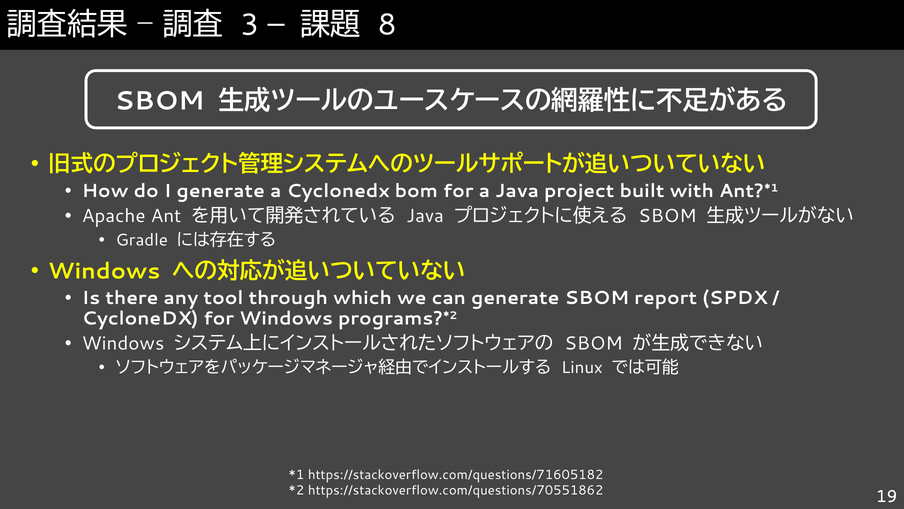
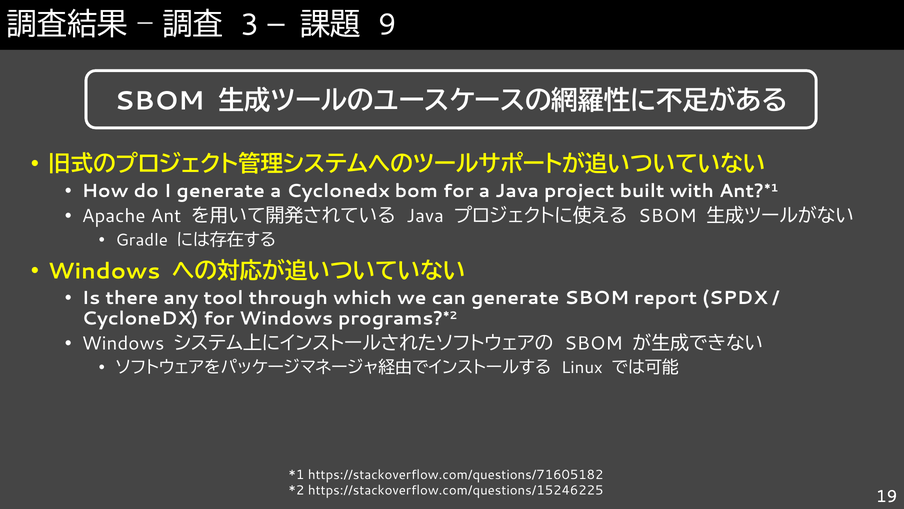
8: 8 -> 9
https://stackoverflow.com/questions/70551862: https://stackoverflow.com/questions/70551862 -> https://stackoverflow.com/questions/15246225
